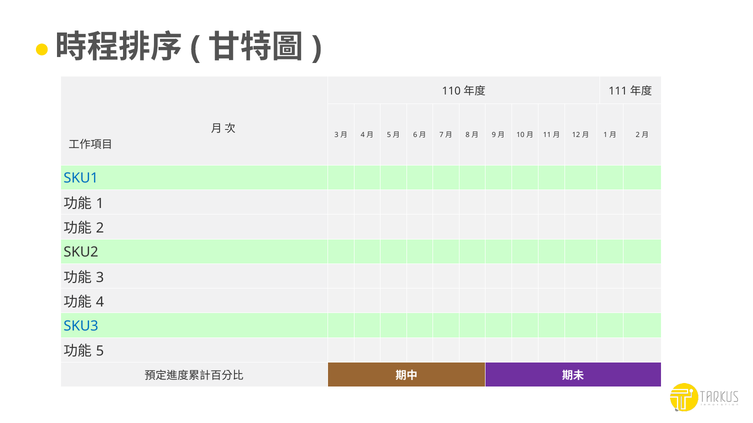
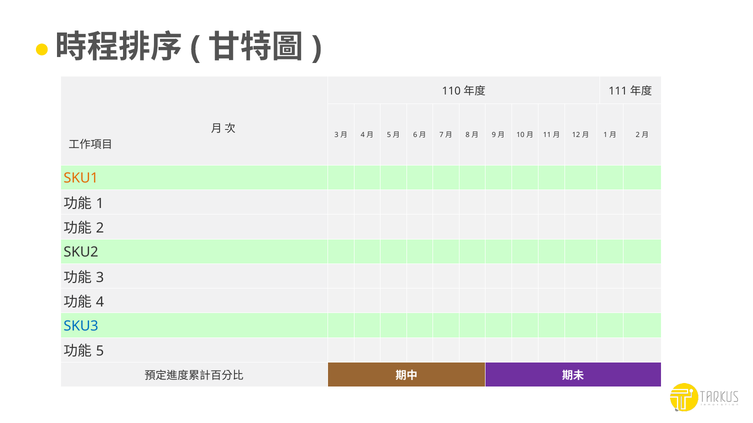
SKU1 colour: blue -> orange
